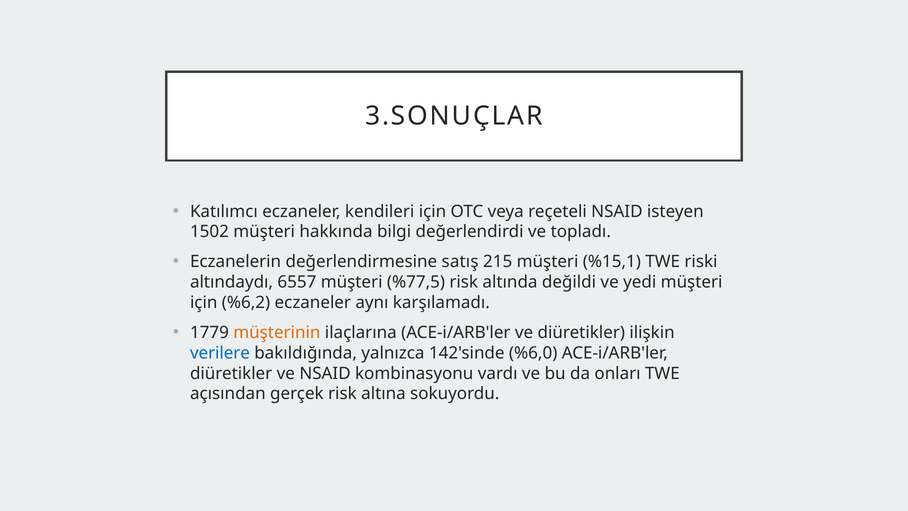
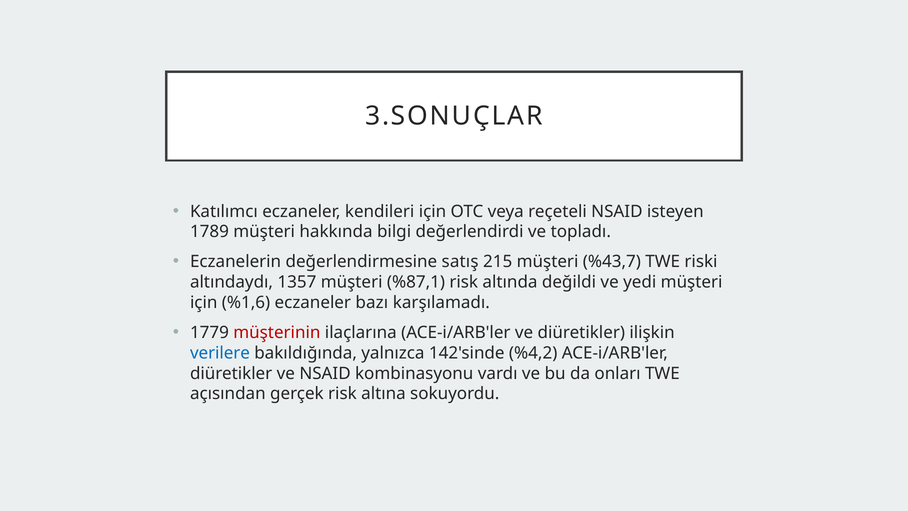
1502: 1502 -> 1789
%15,1: %15,1 -> %43,7
6557: 6557 -> 1357
%77,5: %77,5 -> %87,1
%6,2: %6,2 -> %1,6
aynı: aynı -> bazı
müşterinin colour: orange -> red
%6,0: %6,0 -> %4,2
